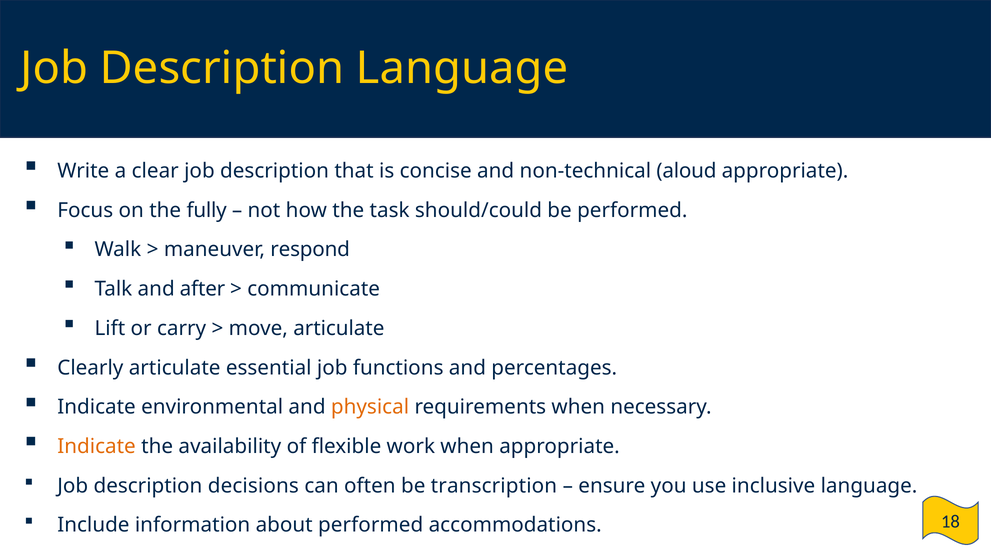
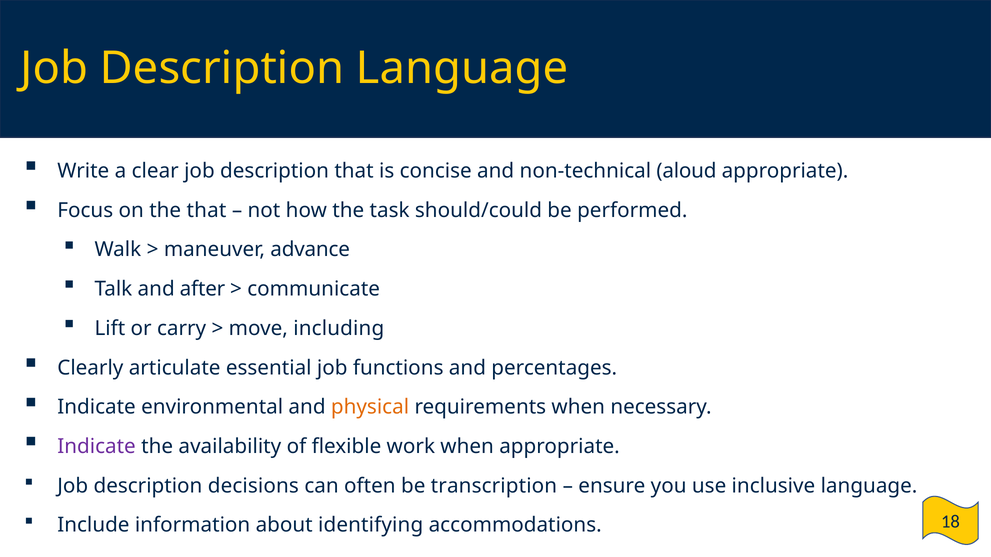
the fully: fully -> that
respond: respond -> advance
move articulate: articulate -> including
Indicate at (97, 447) colour: orange -> purple
about performed: performed -> identifying
